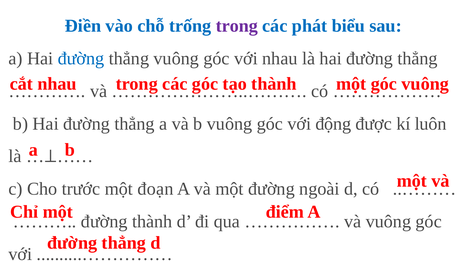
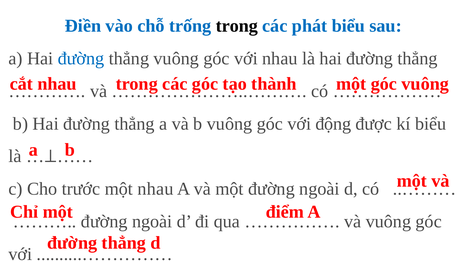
trong at (237, 26) colour: purple -> black
kí luôn: luôn -> biểu
một đoạn: đoạn -> nhau
thành at (152, 222): thành -> ngoài
